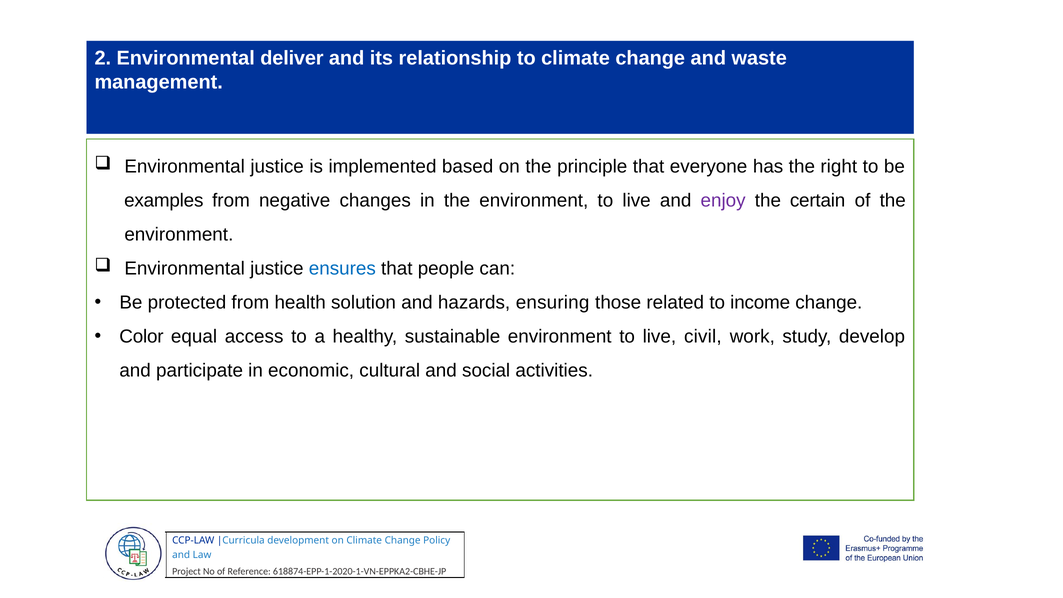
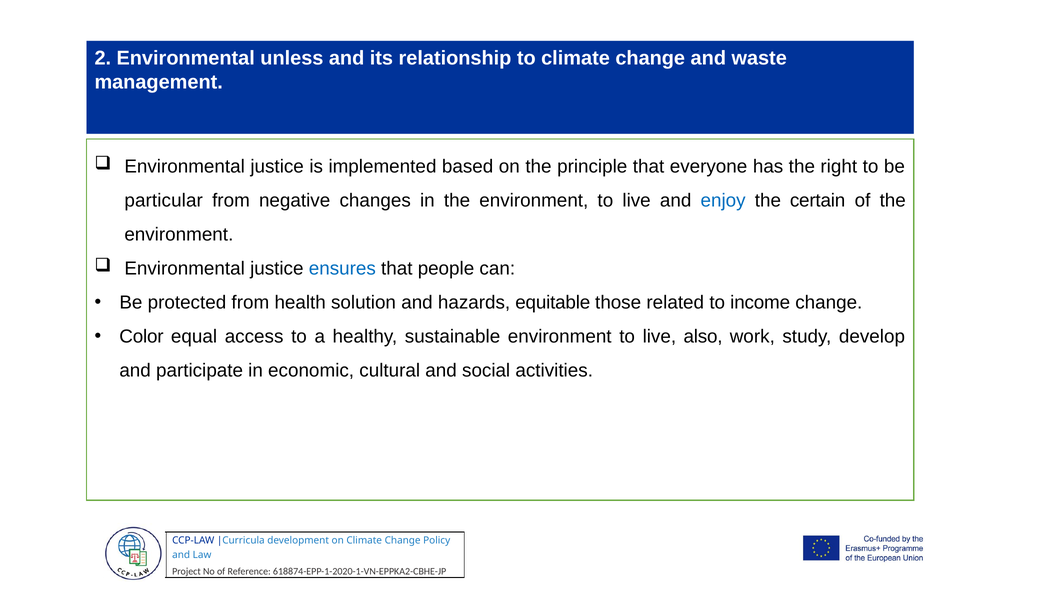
deliver: deliver -> unless
examples: examples -> particular
enjoy colour: purple -> blue
ensuring: ensuring -> equitable
civil: civil -> also
